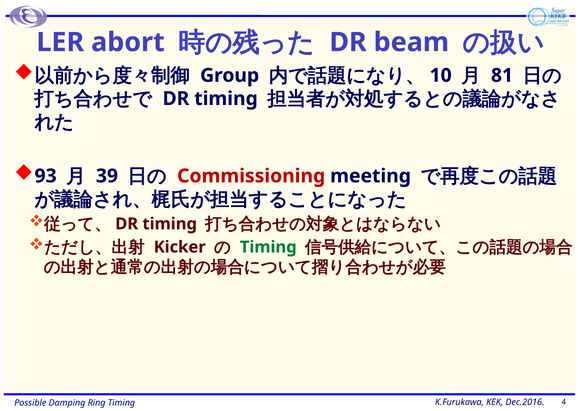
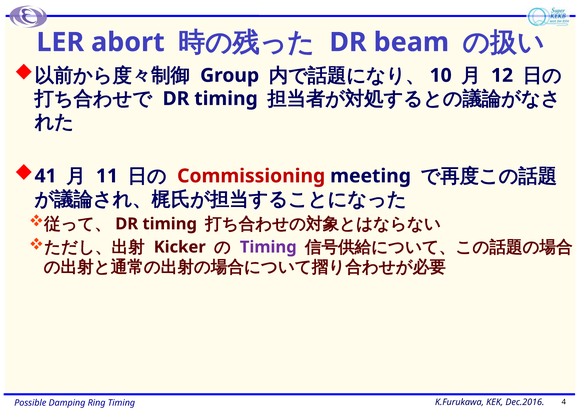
81: 81 -> 12
93: 93 -> 41
39: 39 -> 11
Timing at (268, 247) colour: green -> purple
